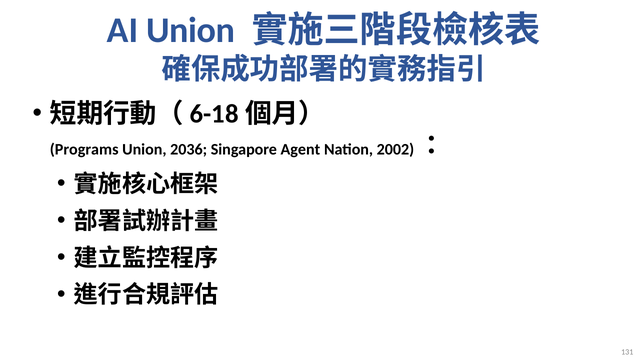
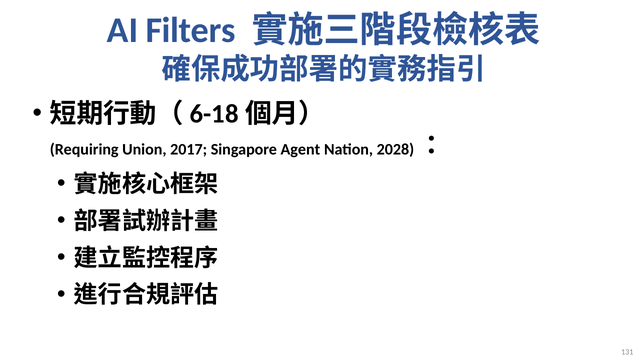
AI Union: Union -> Filters
Programs: Programs -> Requiring
2036: 2036 -> 2017
2002: 2002 -> 2028
